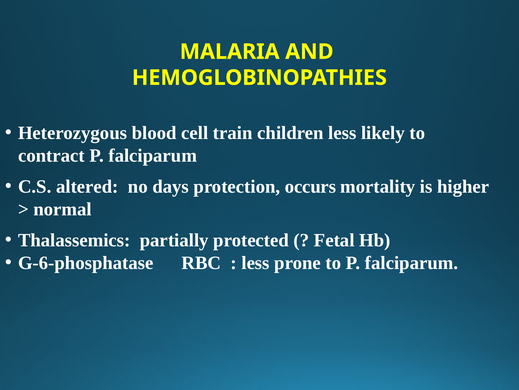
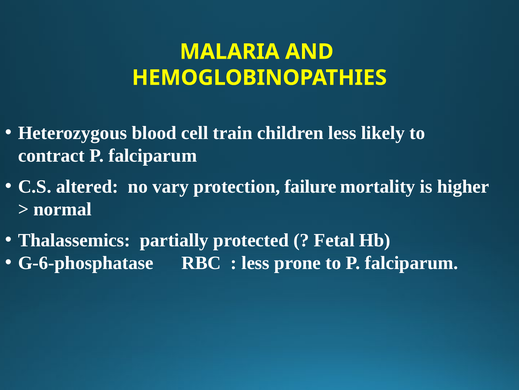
days: days -> vary
occurs: occurs -> failure
